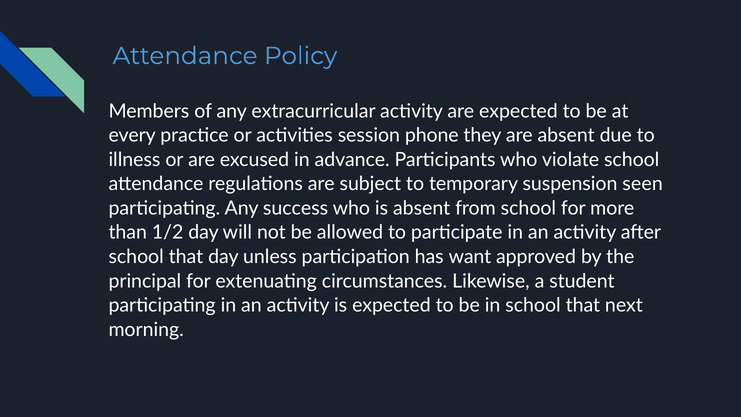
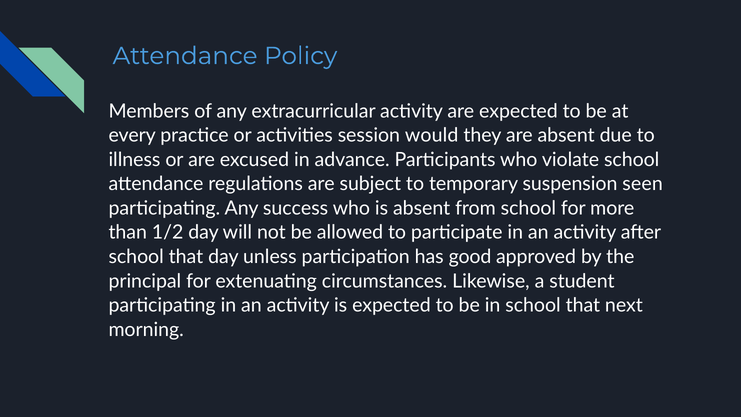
phone: phone -> would
want: want -> good
